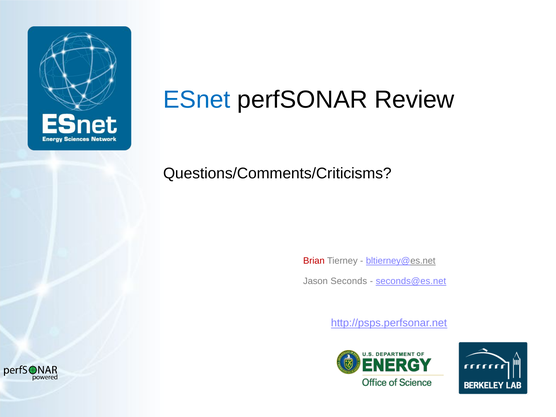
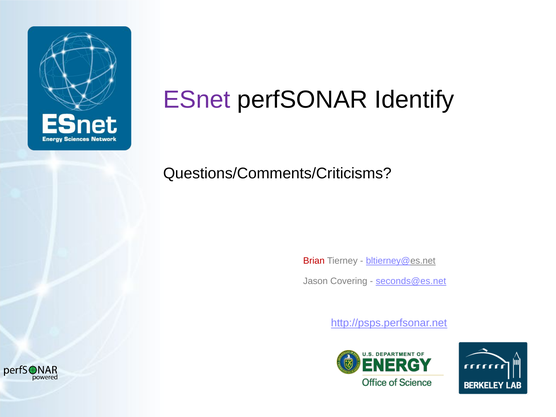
ESnet colour: blue -> purple
Review: Review -> Identify
Seconds: Seconds -> Covering
